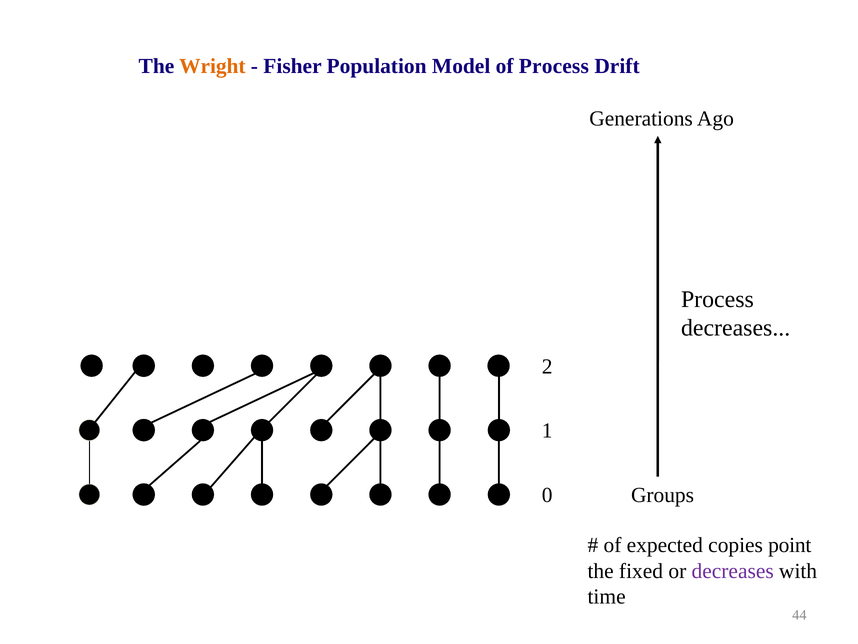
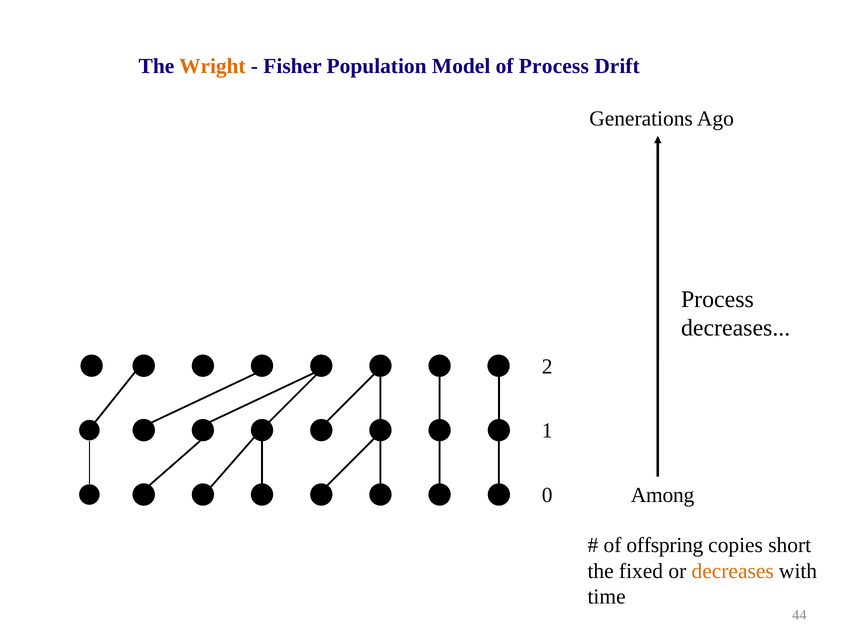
Groups: Groups -> Among
expected: expected -> offspring
point: point -> short
decreases at (733, 571) colour: purple -> orange
